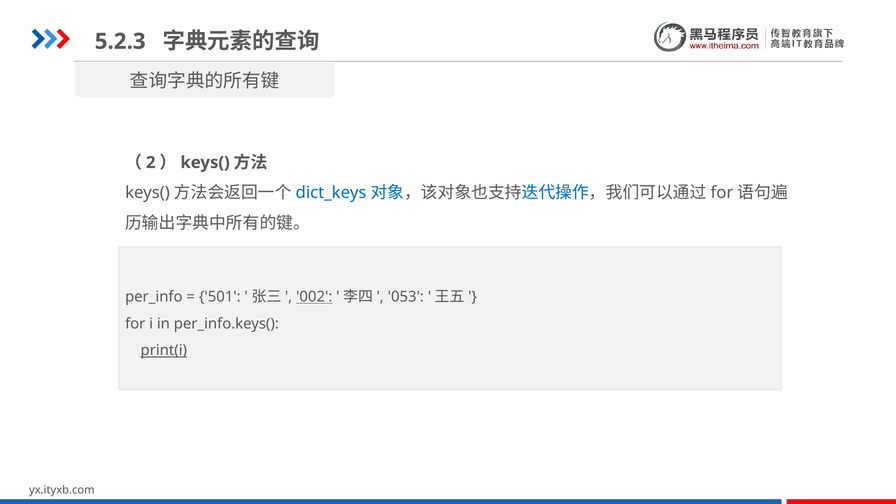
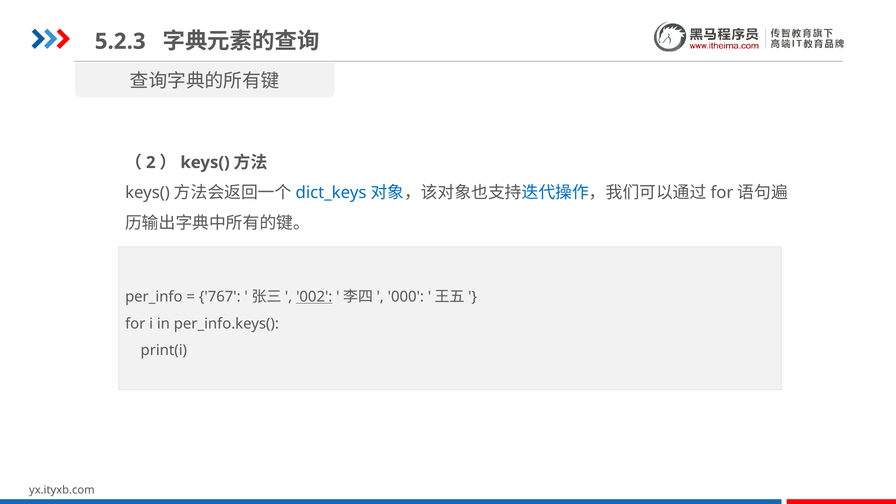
501: 501 -> 767
053: 053 -> 000
print(i underline: present -> none
